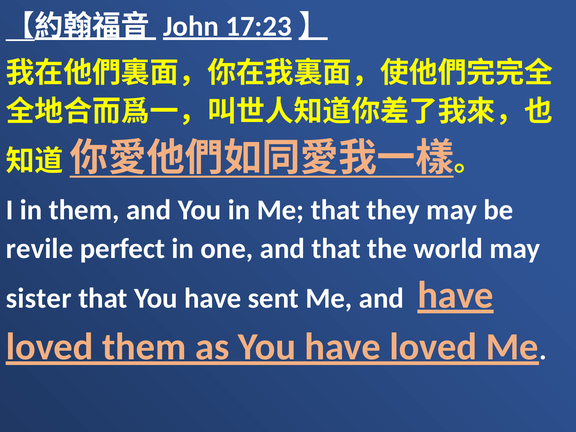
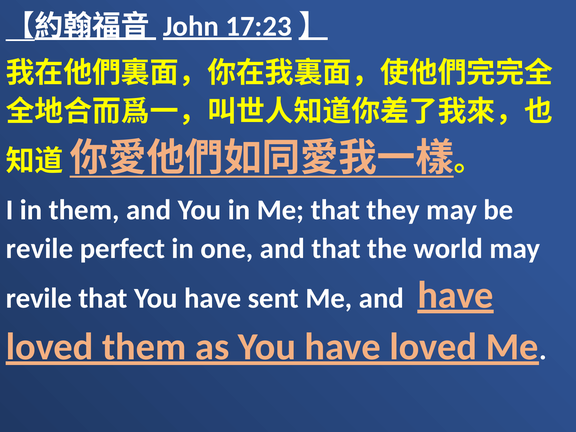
sister at (39, 298): sister -> revile
